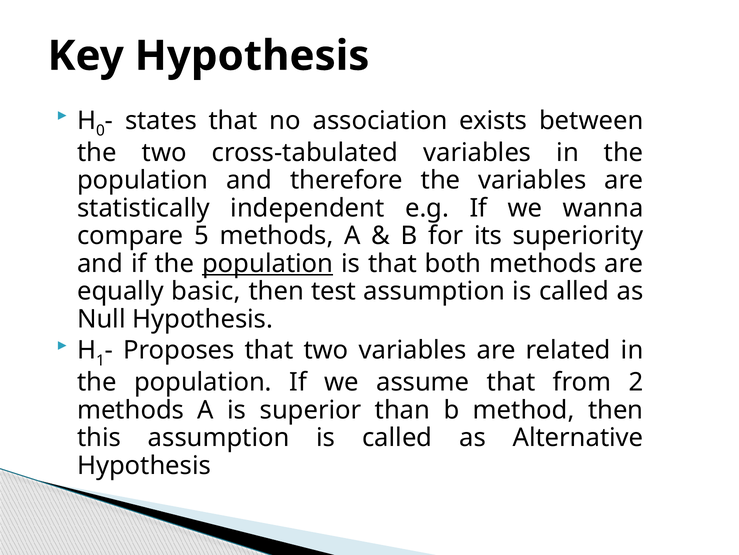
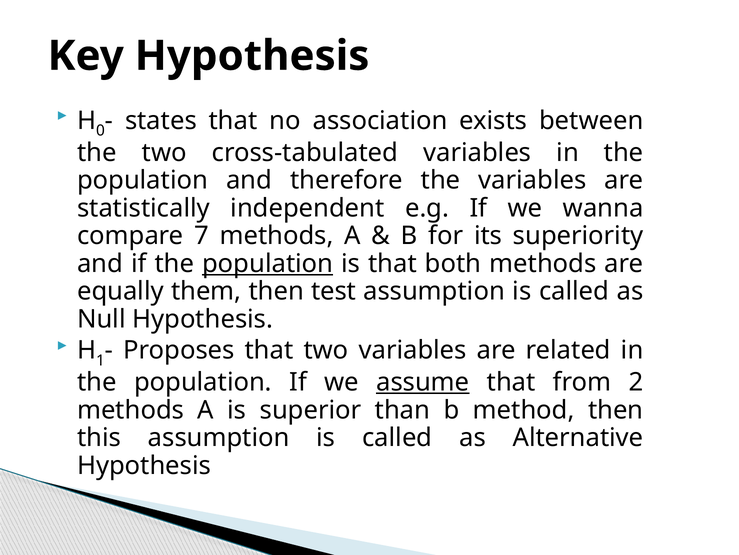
5: 5 -> 7
basic: basic -> them
assume underline: none -> present
